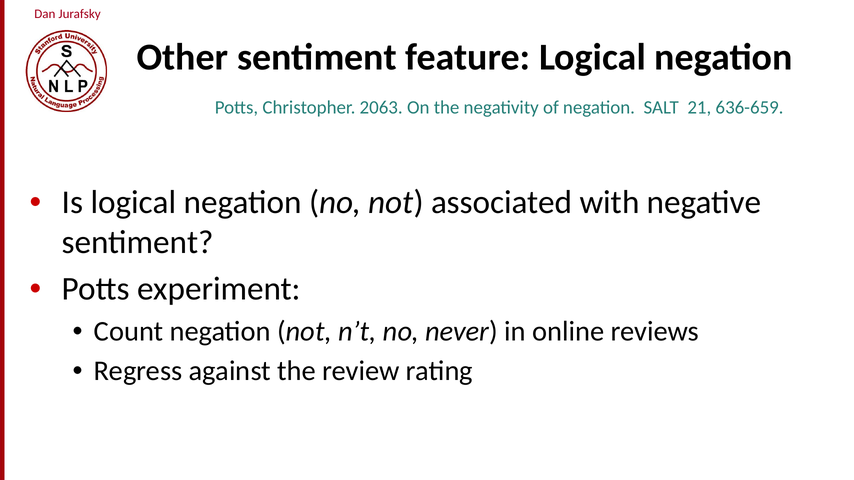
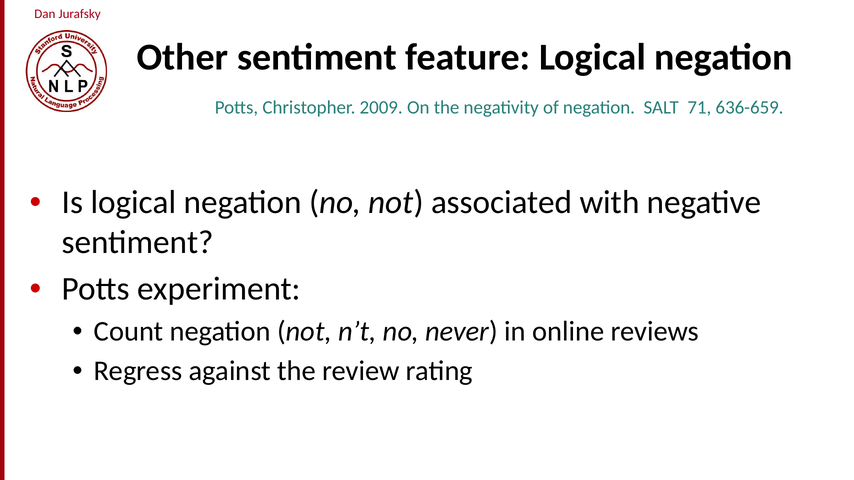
2063: 2063 -> 2009
21: 21 -> 71
